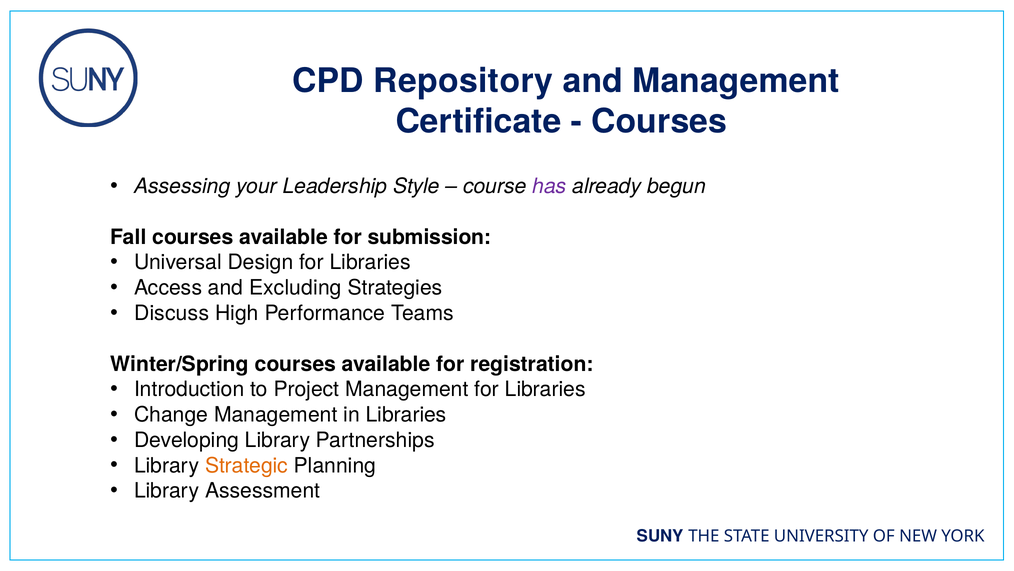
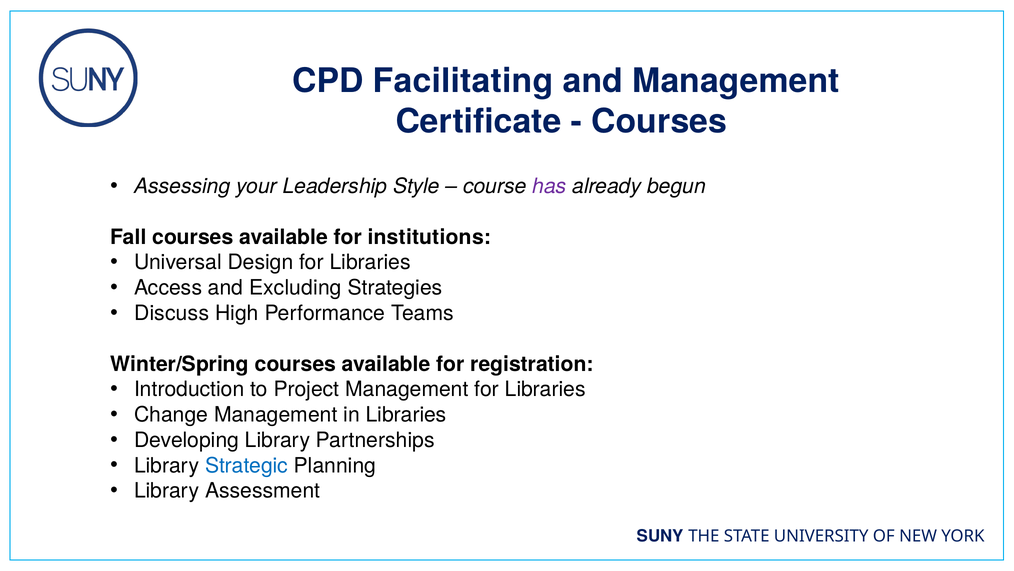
Repository: Repository -> Facilitating
submission: submission -> institutions
Strategic colour: orange -> blue
